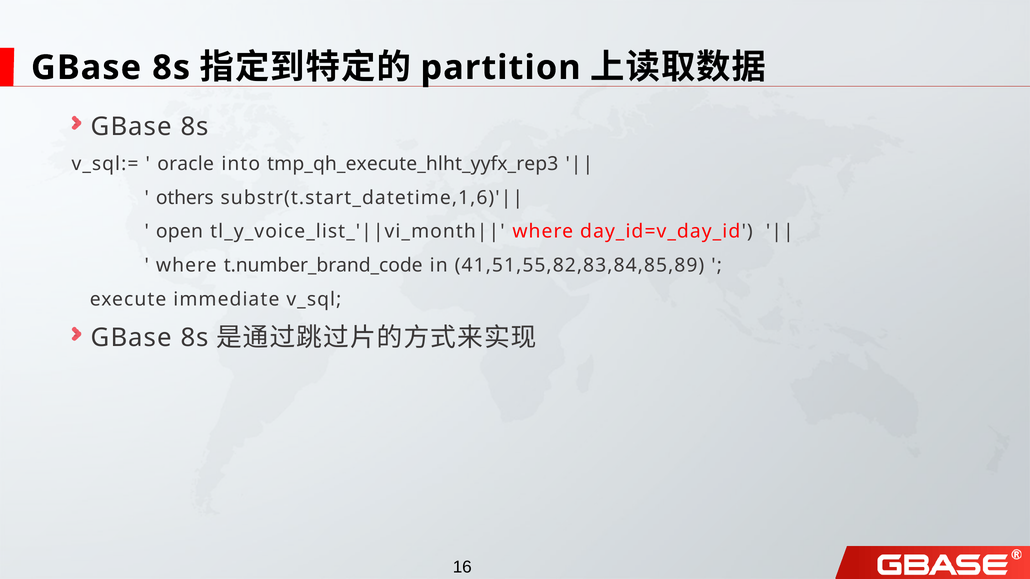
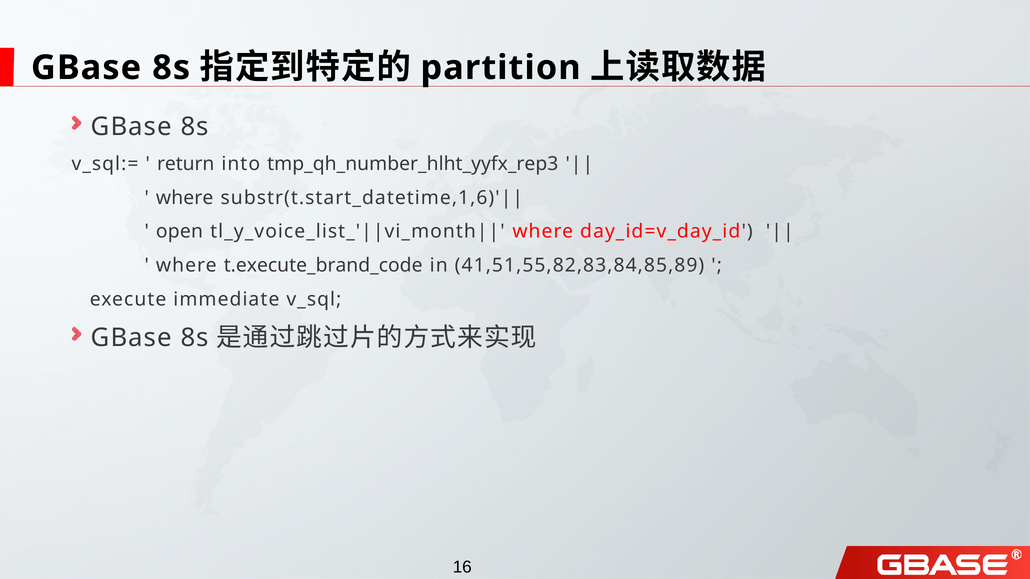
oracle: oracle -> return
tmp_qh_execute_hlht_yyfx_rep3: tmp_qh_execute_hlht_yyfx_rep3 -> tmp_qh_number_hlht_yyfx_rep3
others at (185, 198): others -> where
t.number_brand_code: t.number_brand_code -> t.execute_brand_code
